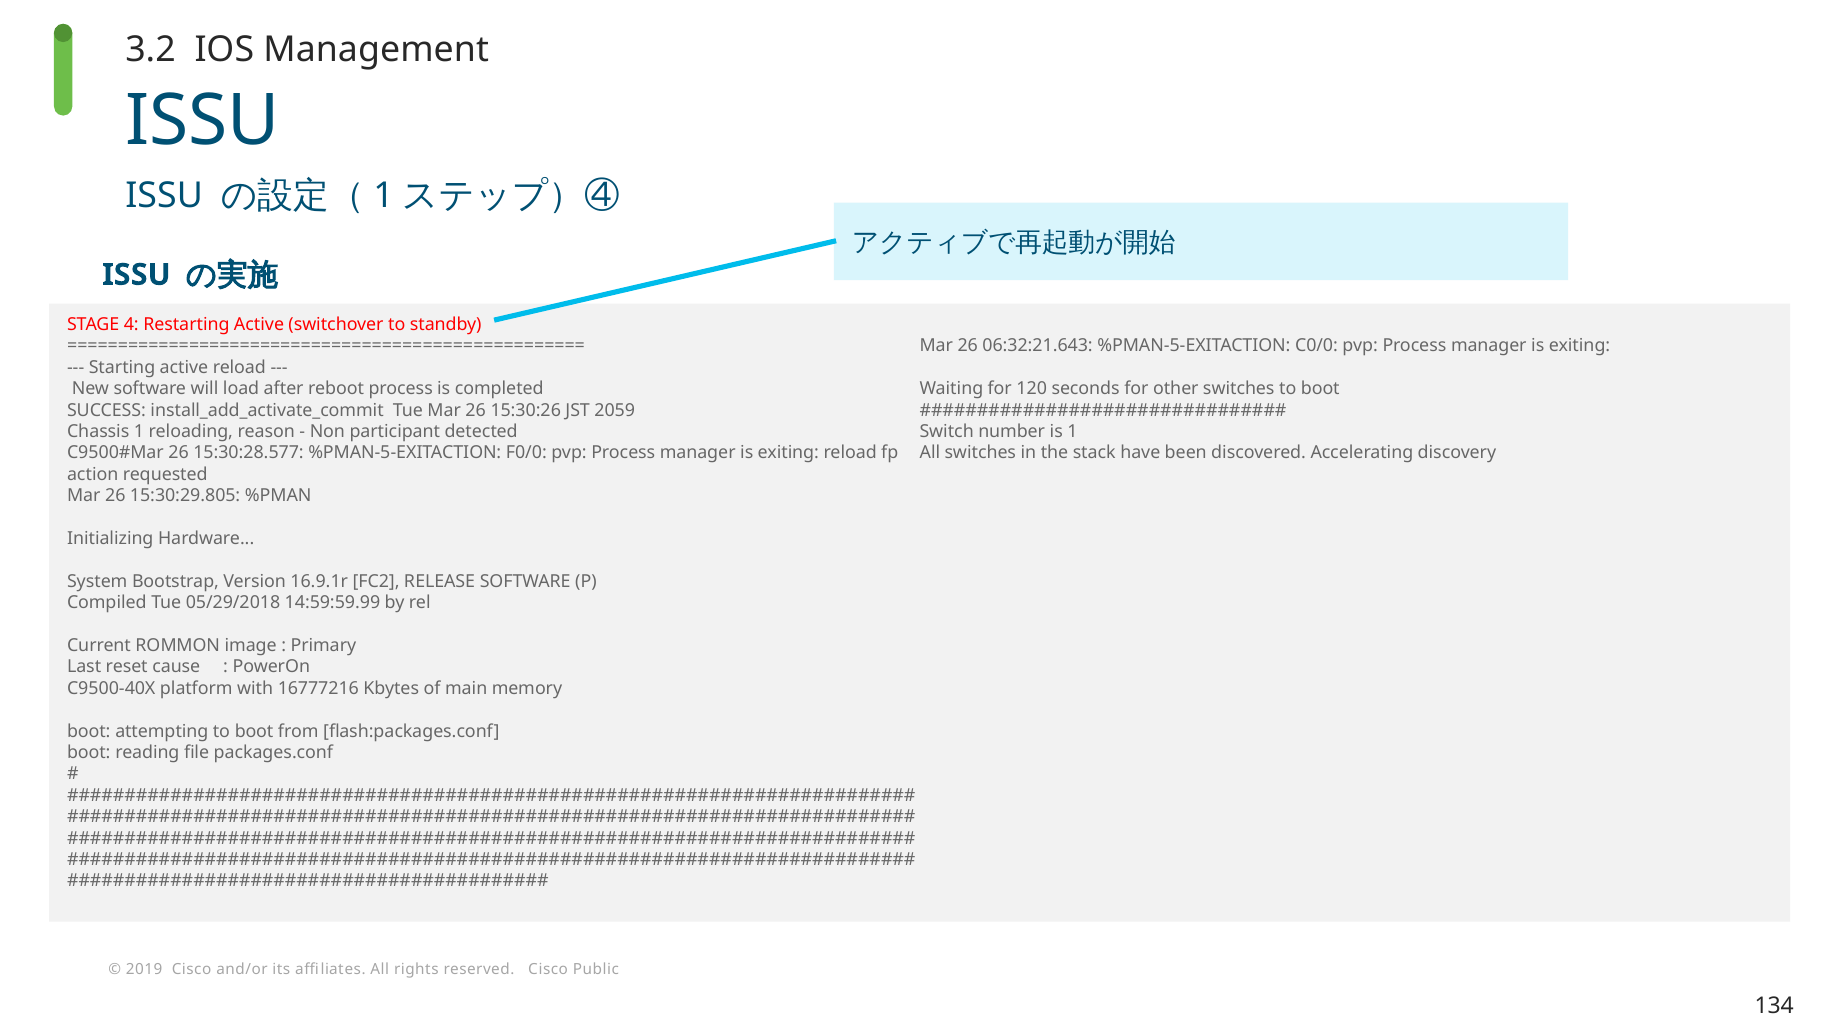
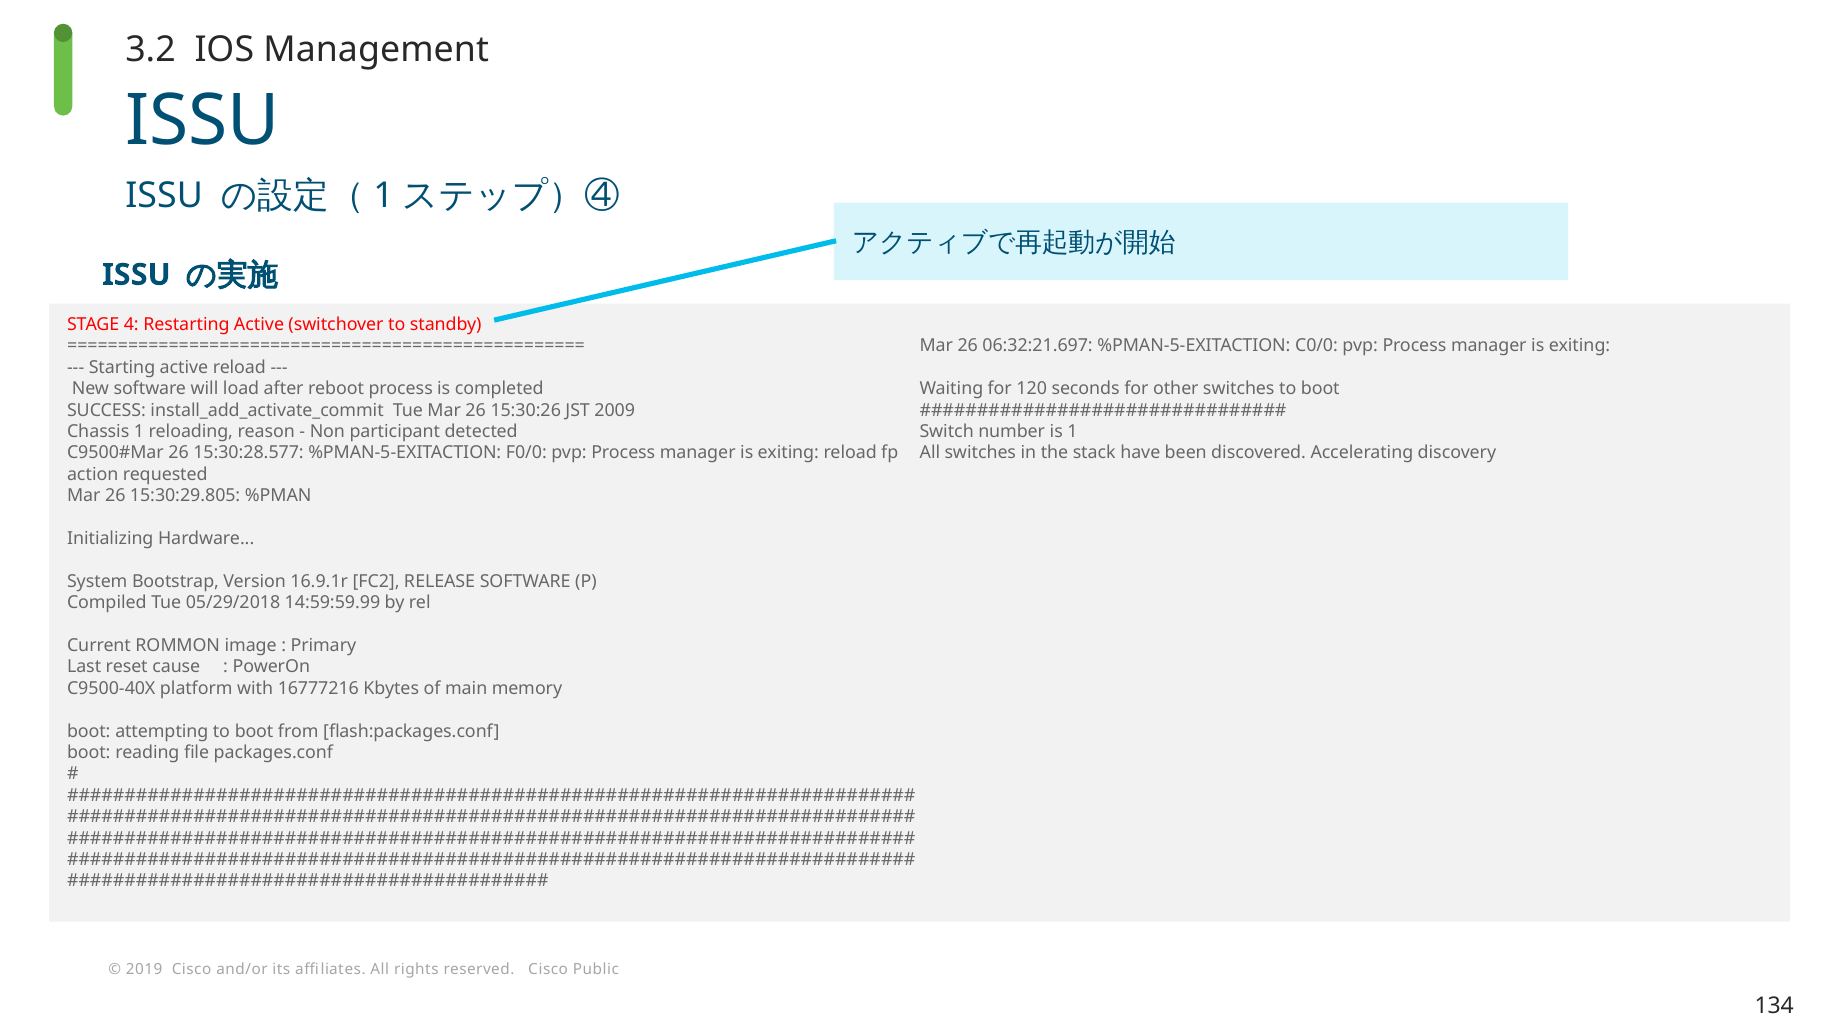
06:32:21.643: 06:32:21.643 -> 06:32:21.697
2059: 2059 -> 2009
